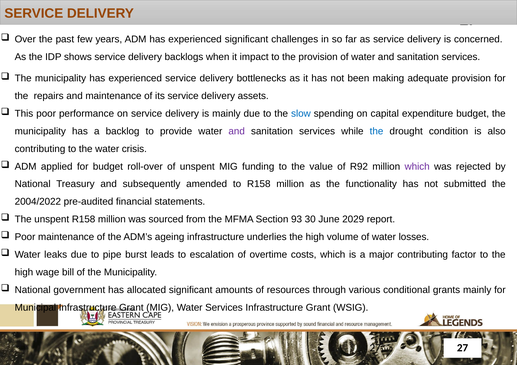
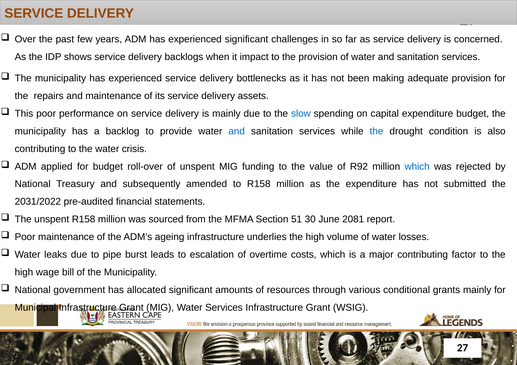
and at (237, 131) colour: purple -> blue
which at (417, 167) colour: purple -> blue
the functionality: functionality -> expenditure
2004/2022: 2004/2022 -> 2031/2022
93: 93 -> 51
2029: 2029 -> 2081
